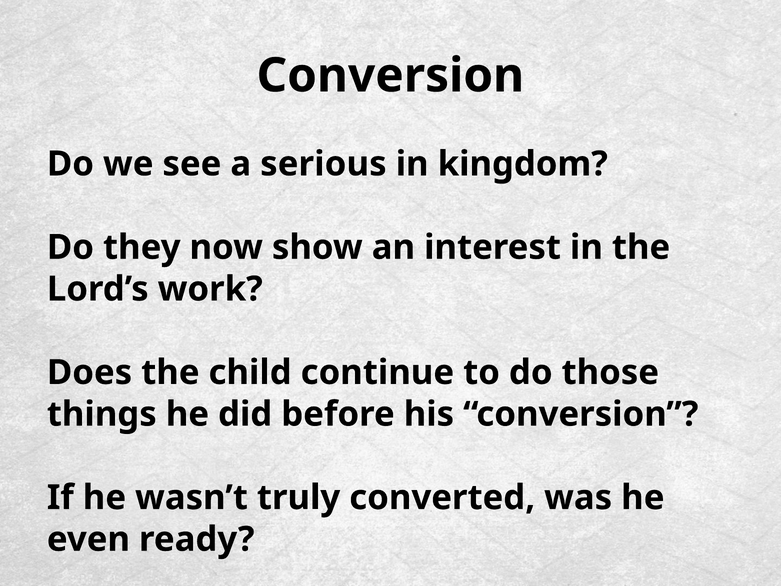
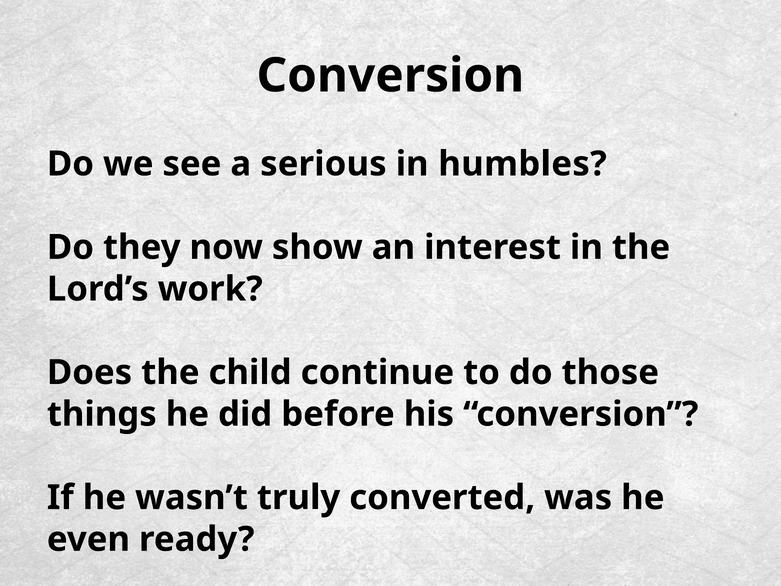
kingdom: kingdom -> humbles
